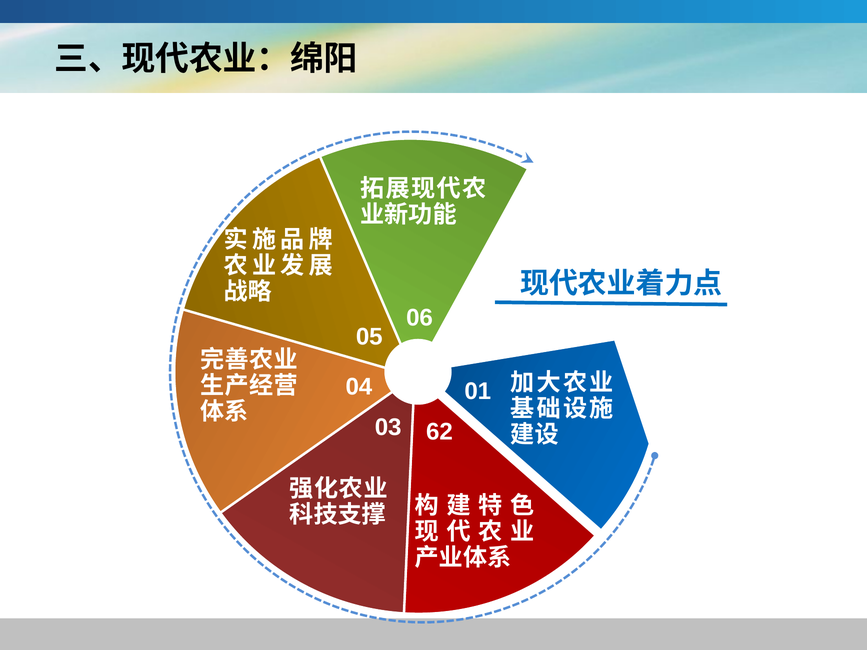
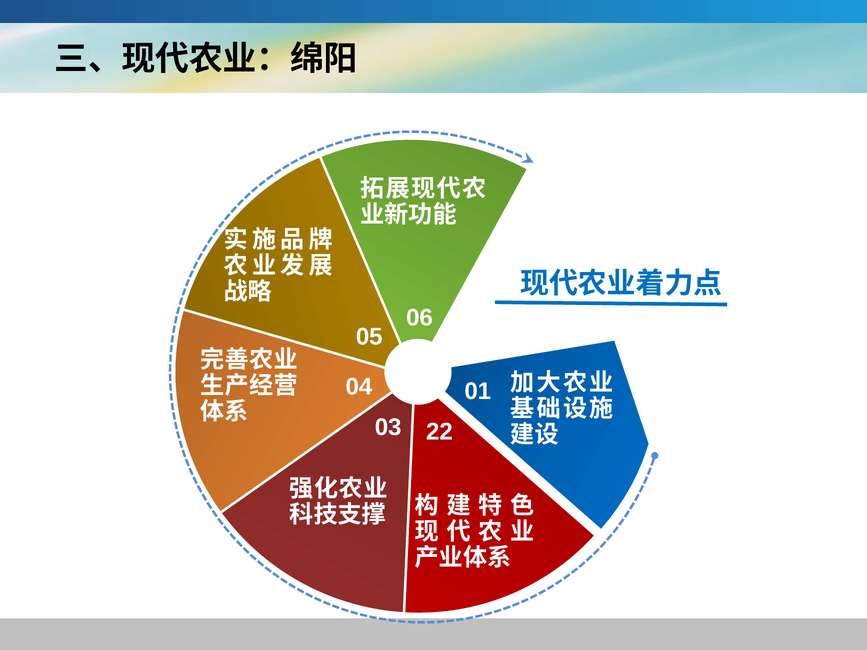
62: 62 -> 22
